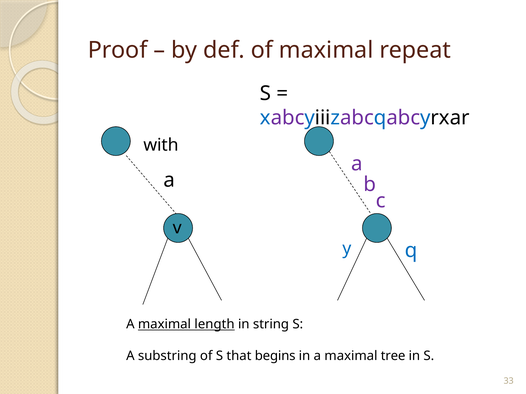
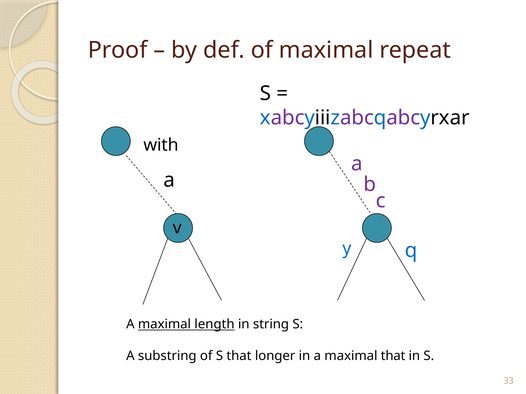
begins: begins -> longer
maximal tree: tree -> that
